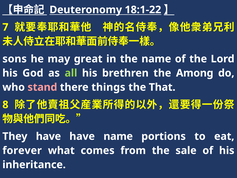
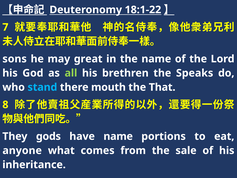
Among: Among -> Speaks
stand colour: pink -> light blue
things: things -> mouth
They have: have -> gods
forever: forever -> anyone
